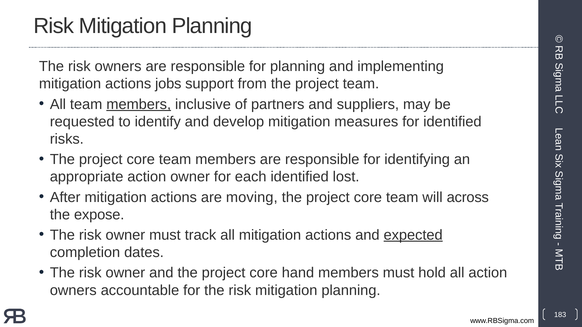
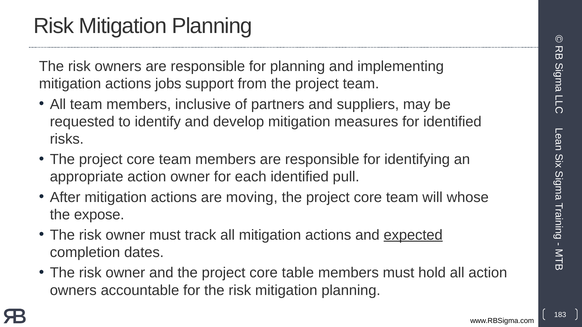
members at (139, 104) underline: present -> none
lost: lost -> pull
across: across -> whose
hand: hand -> table
